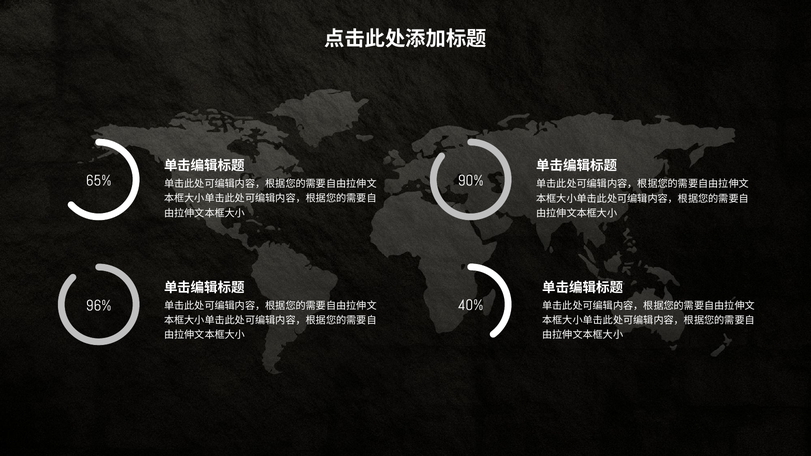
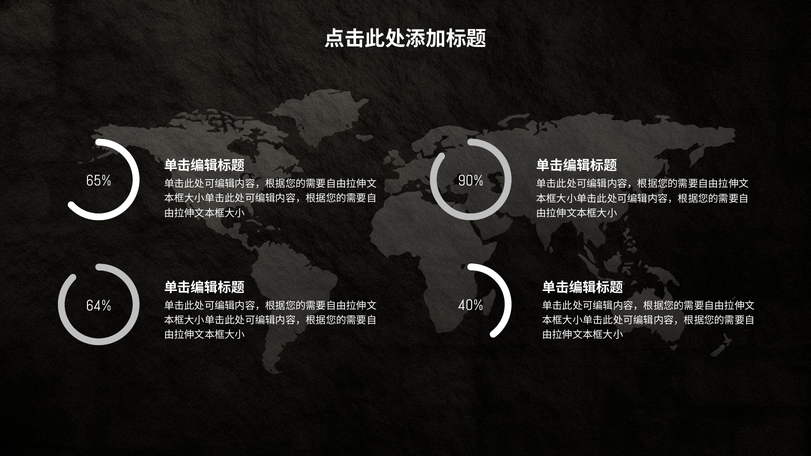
96%: 96% -> 64%
